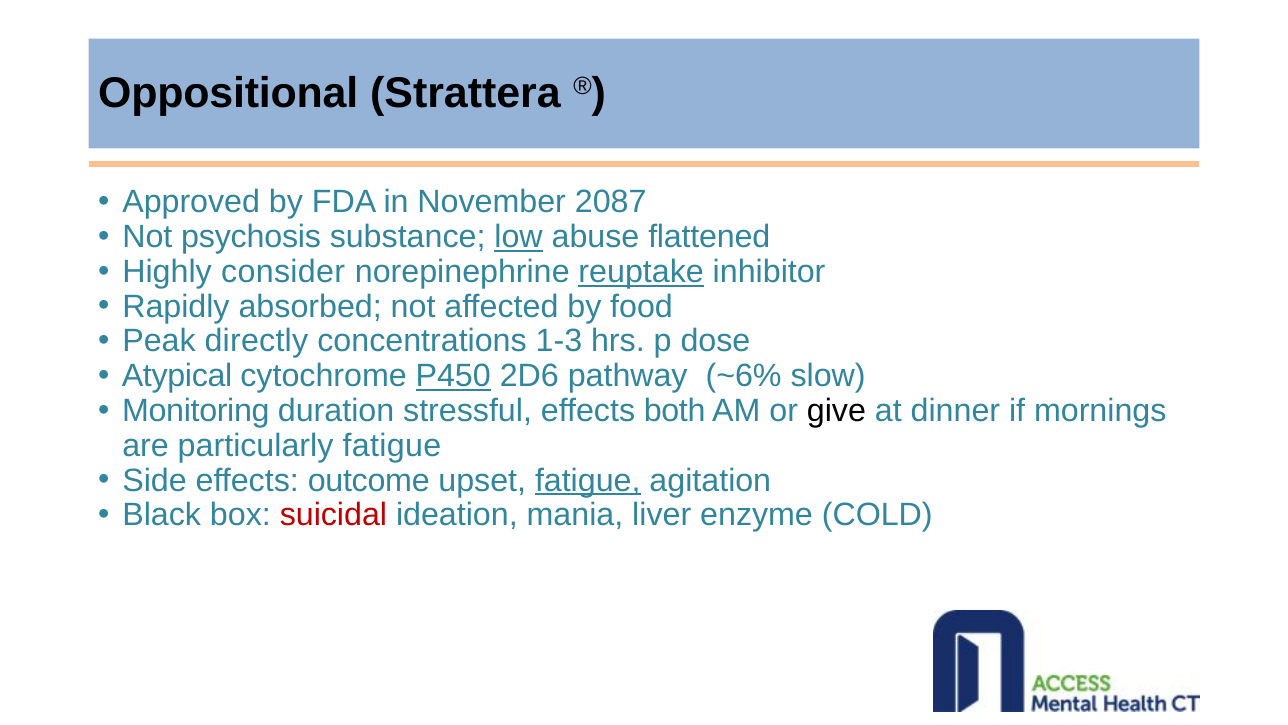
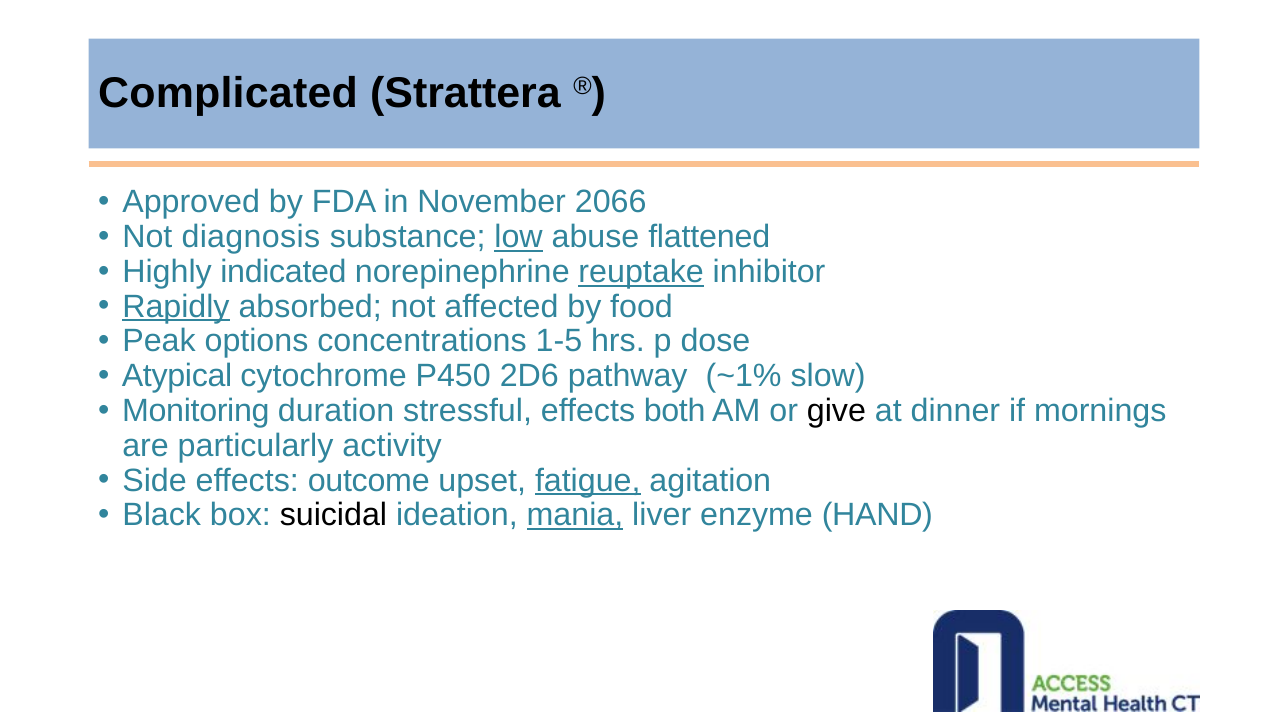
Oppositional: Oppositional -> Complicated
2087: 2087 -> 2066
psychosis: psychosis -> diagnosis
consider: consider -> indicated
Rapidly underline: none -> present
directly: directly -> options
1-3: 1-3 -> 1-5
P450 underline: present -> none
~6%: ~6% -> ~1%
particularly fatigue: fatigue -> activity
suicidal colour: red -> black
mania underline: none -> present
COLD: COLD -> HAND
